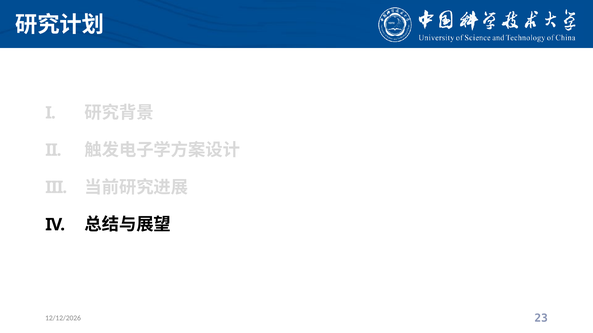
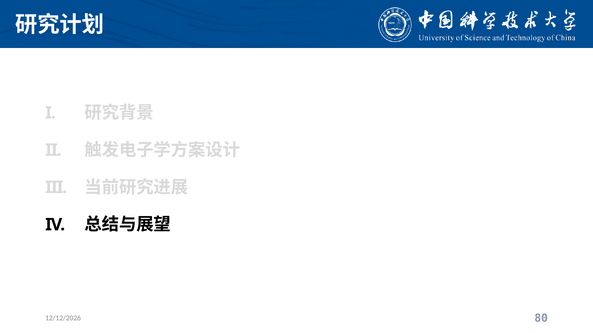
23: 23 -> 80
